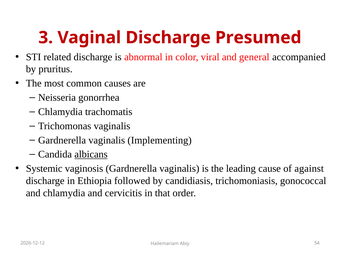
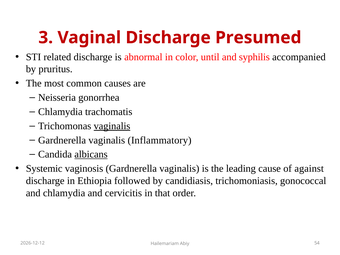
viral: viral -> until
general: general -> syphilis
vaginalis at (112, 126) underline: none -> present
Implementing: Implementing -> Inflammatory
